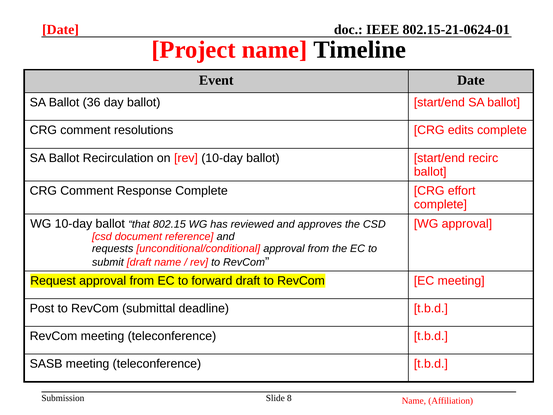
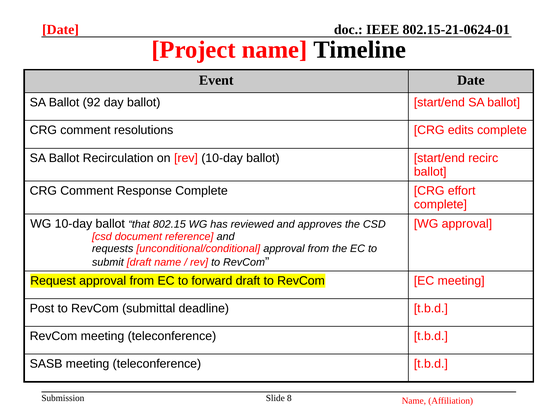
36: 36 -> 92
